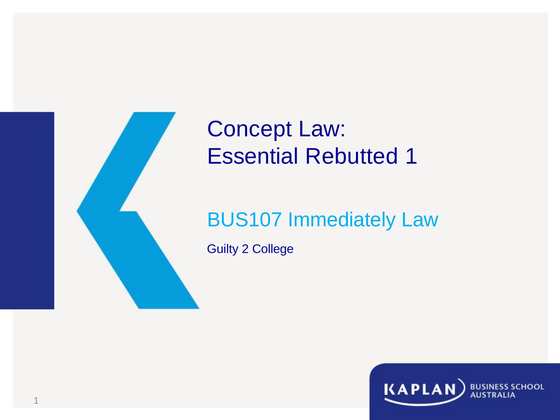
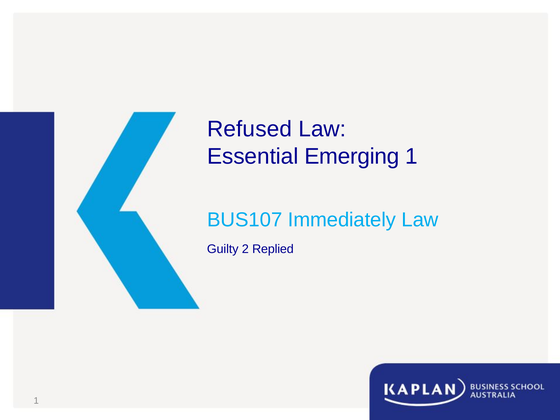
Concept: Concept -> Refused
Rebutted: Rebutted -> Emerging
College: College -> Replied
